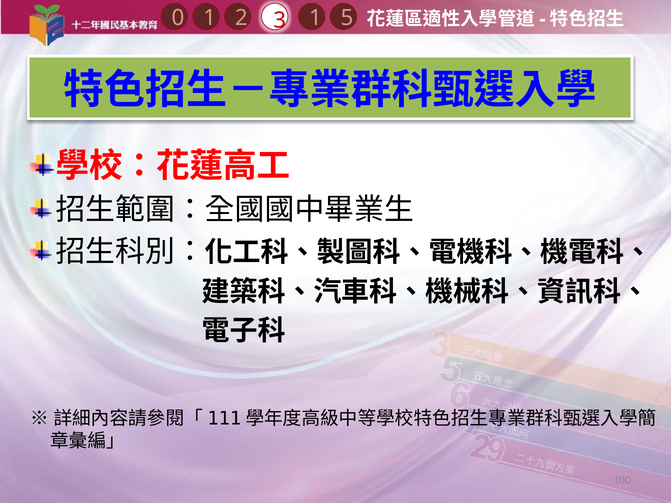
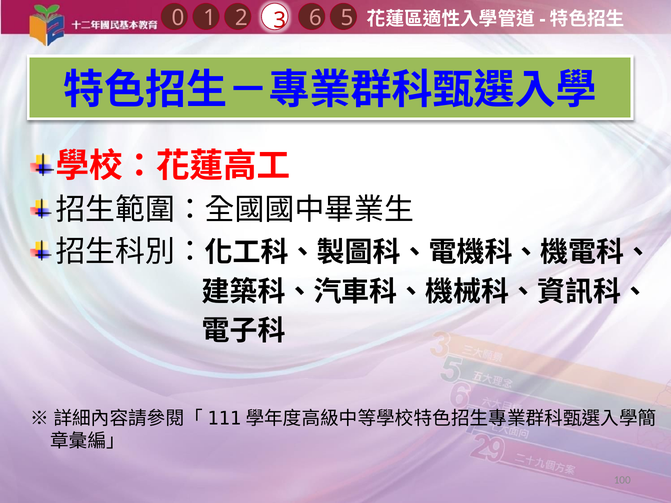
1 1: 1 -> 6
